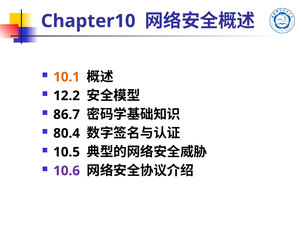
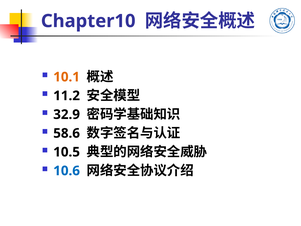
12.2: 12.2 -> 11.2
86.7: 86.7 -> 32.9
80.4: 80.4 -> 58.6
10.6 colour: purple -> blue
